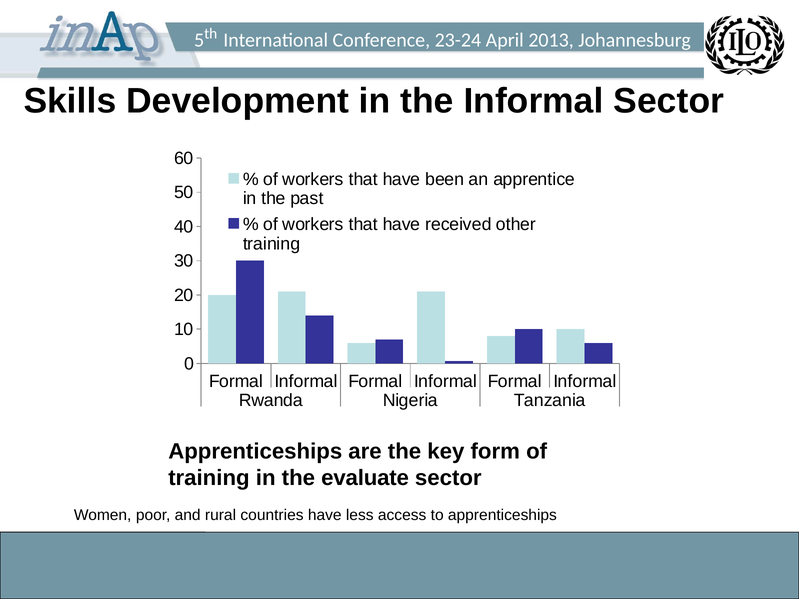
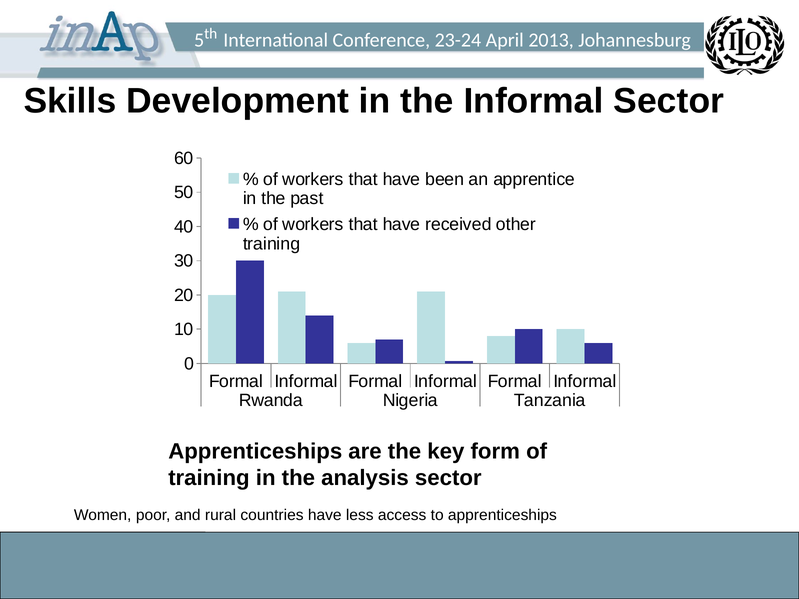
evaluate: evaluate -> analysis
